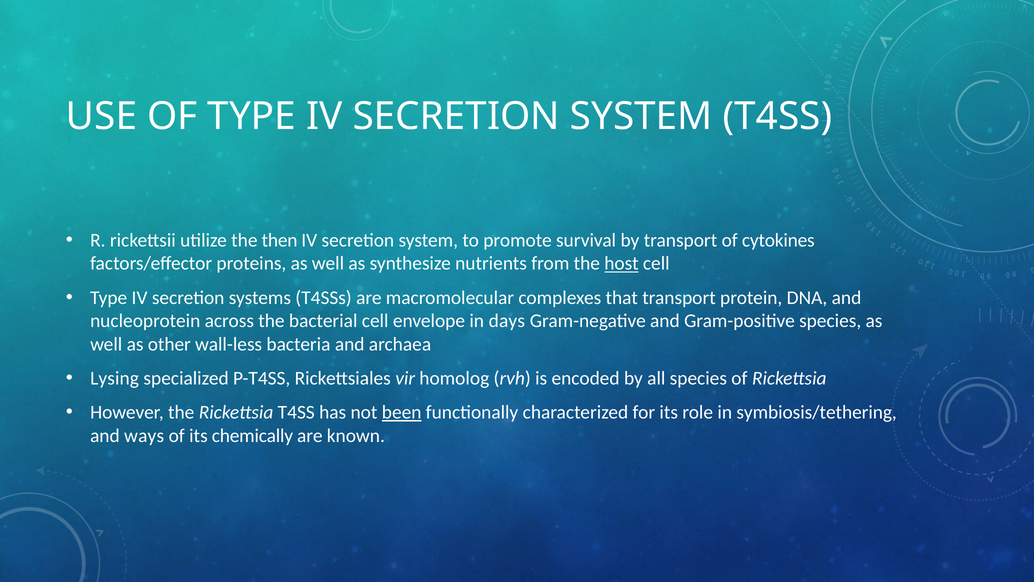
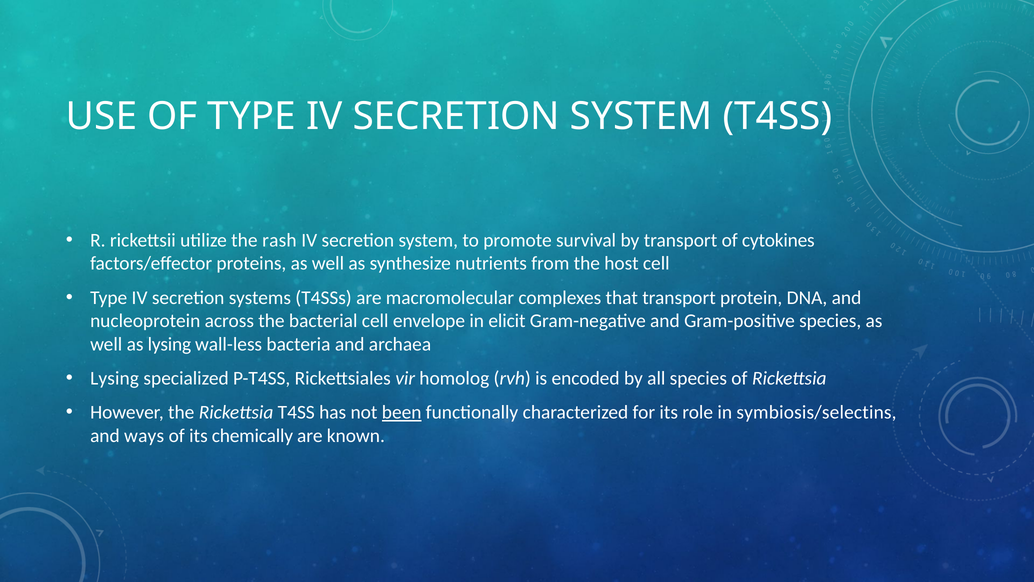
then: then -> rash
host underline: present -> none
days: days -> elicit
as other: other -> lysing
symbiosis/tethering: symbiosis/tethering -> symbiosis/selectins
